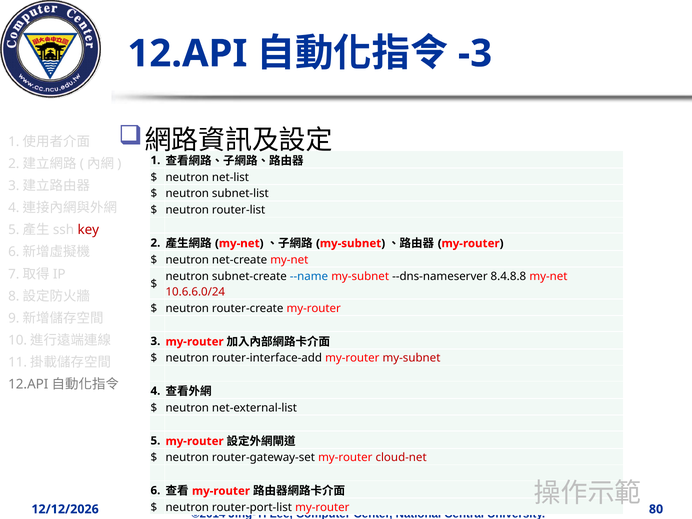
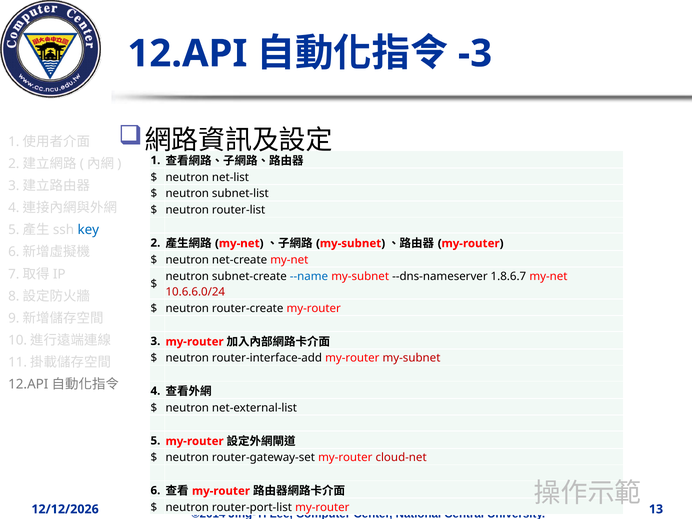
key colour: red -> blue
8.4.8.8: 8.4.8.8 -> 1.8.6.7
80: 80 -> 13
